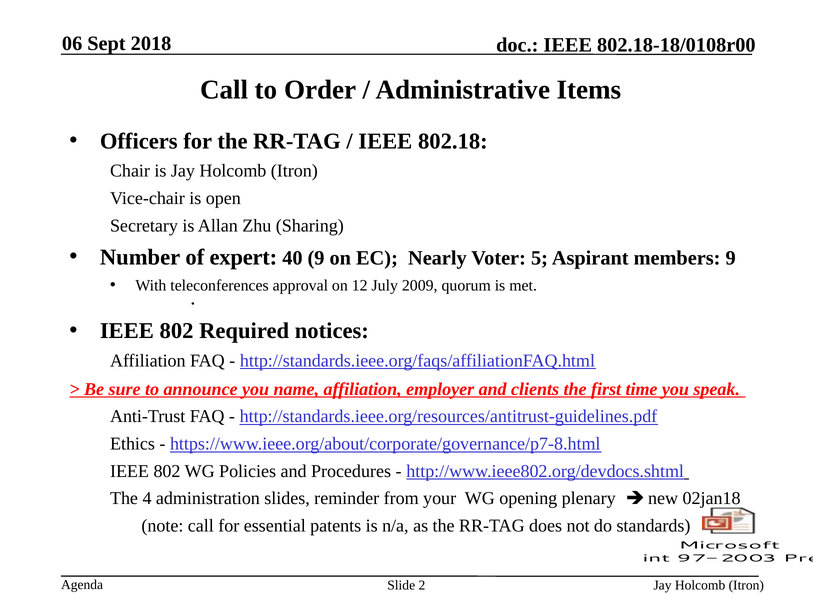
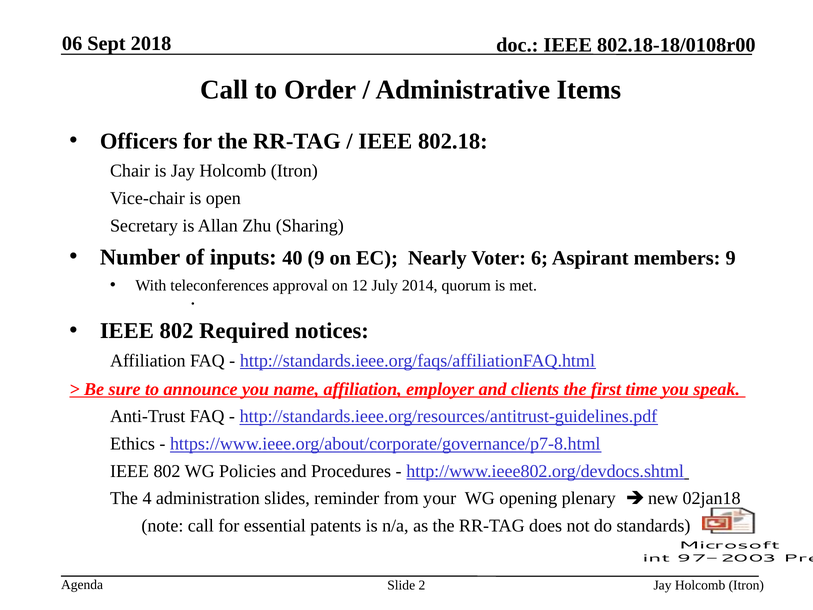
expert: expert -> inputs
5: 5 -> 6
2009: 2009 -> 2014
